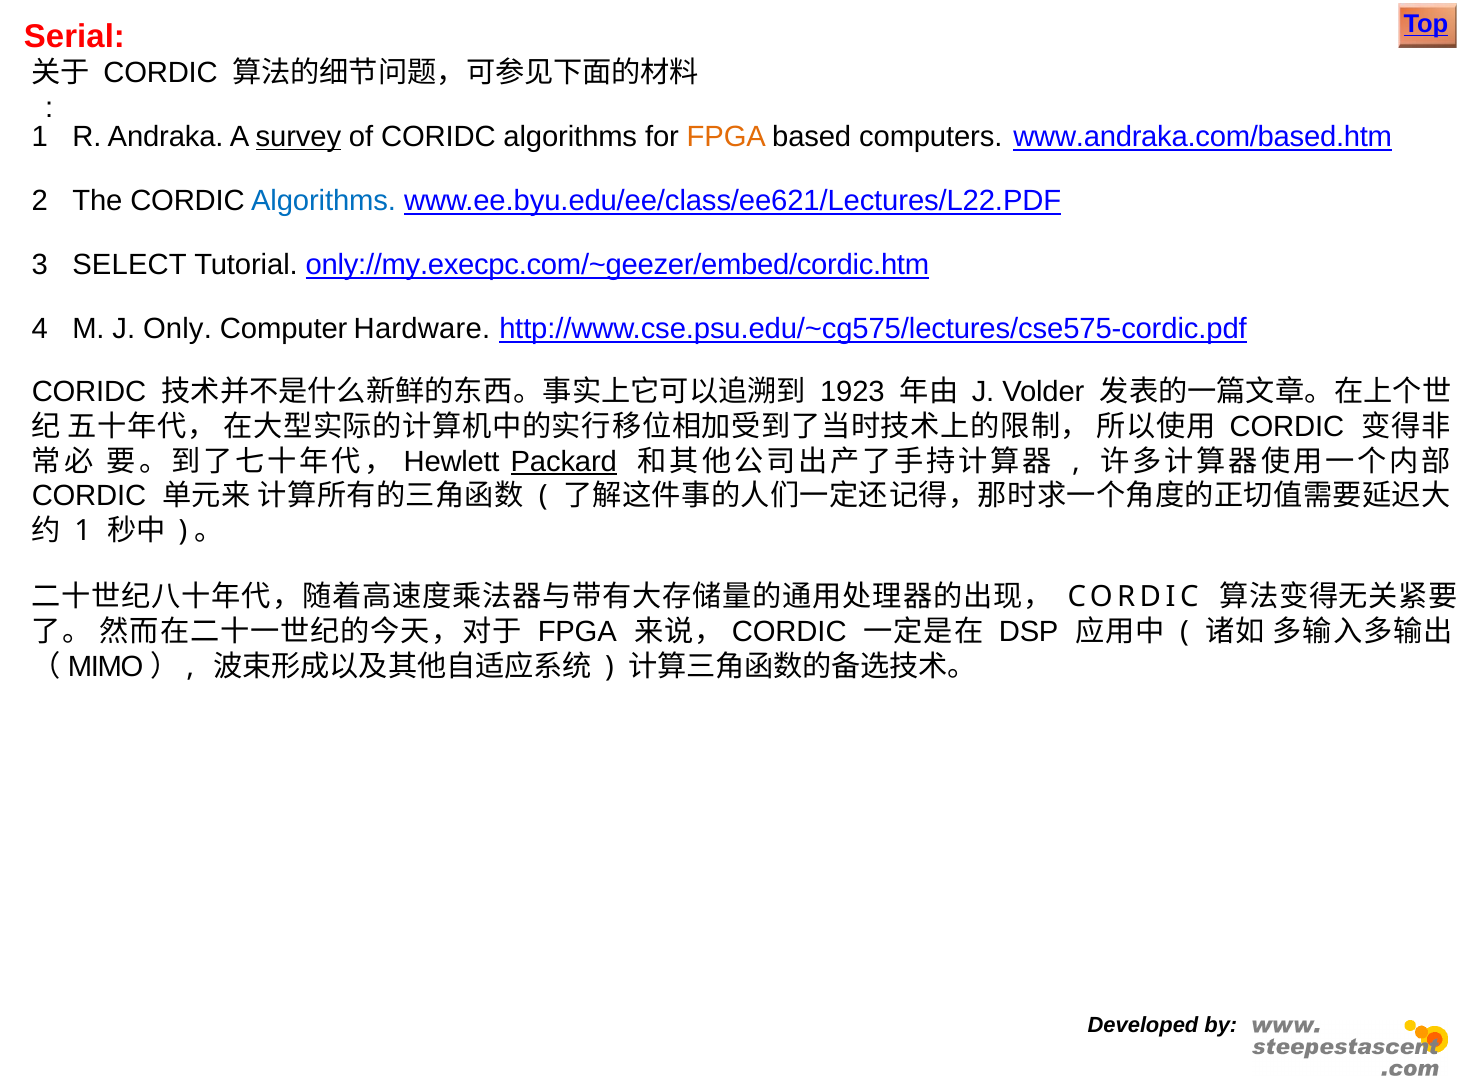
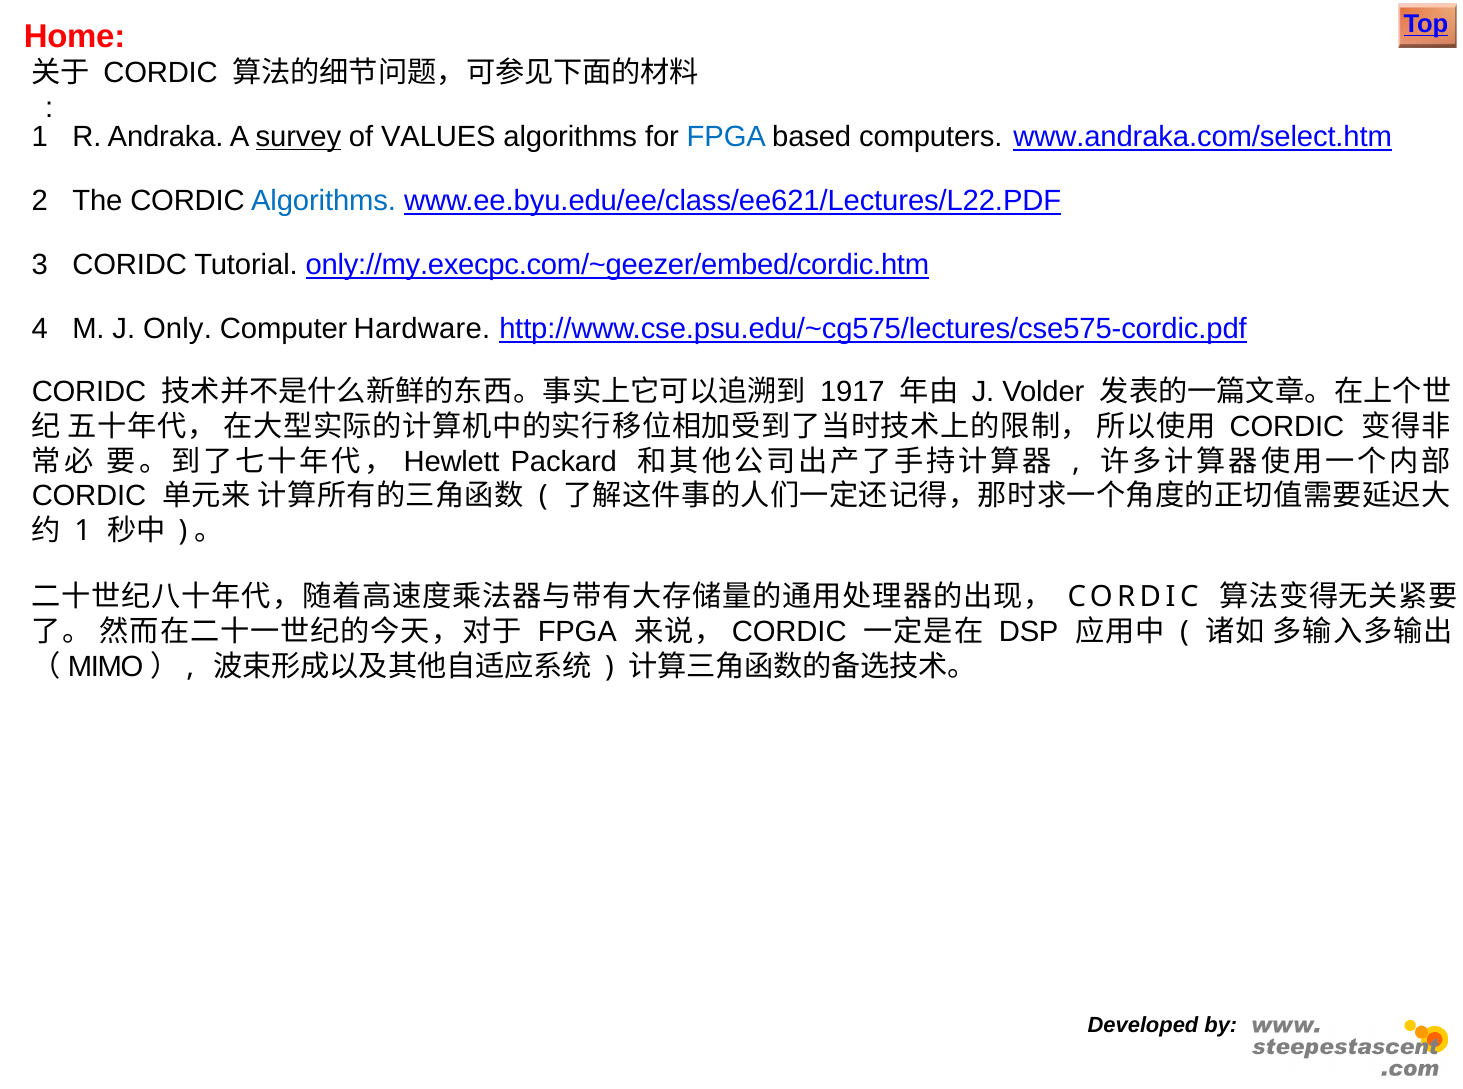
Serial: Serial -> Home
of CORIDC: CORIDC -> VALUES
FPGA at (726, 137) colour: orange -> blue
www.andraka.com/based.htm: www.andraka.com/based.htm -> www.andraka.com/select.htm
SELECT at (130, 265): SELECT -> CORIDC
1923: 1923 -> 1917
Packard underline: present -> none
